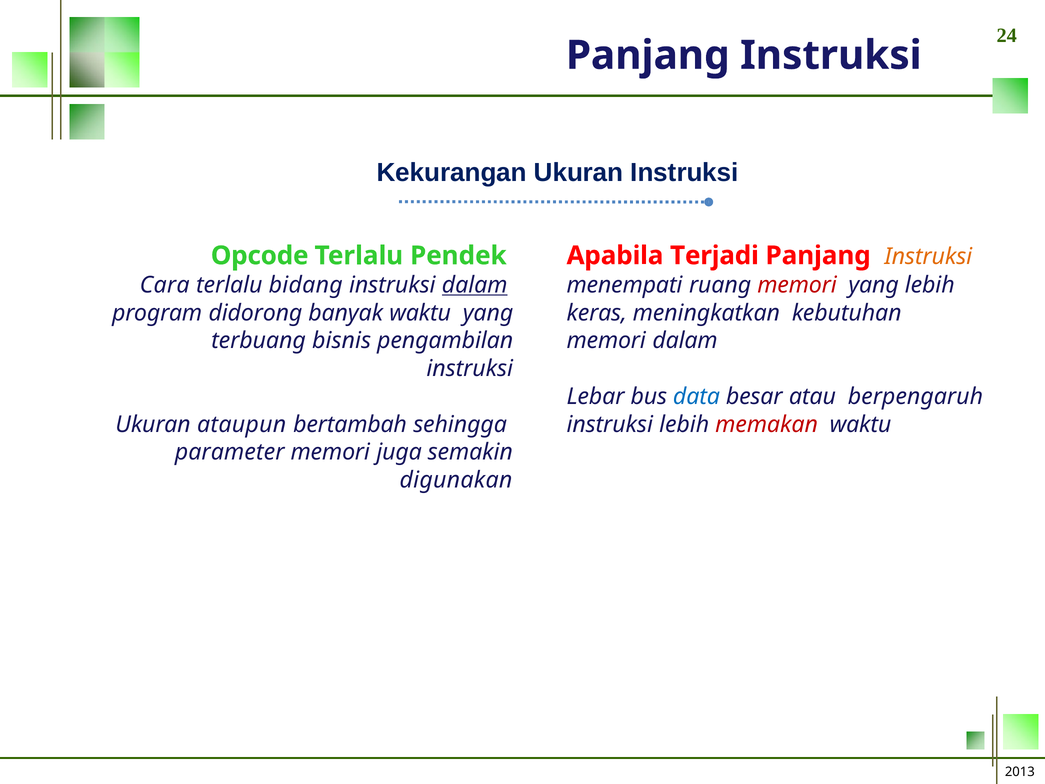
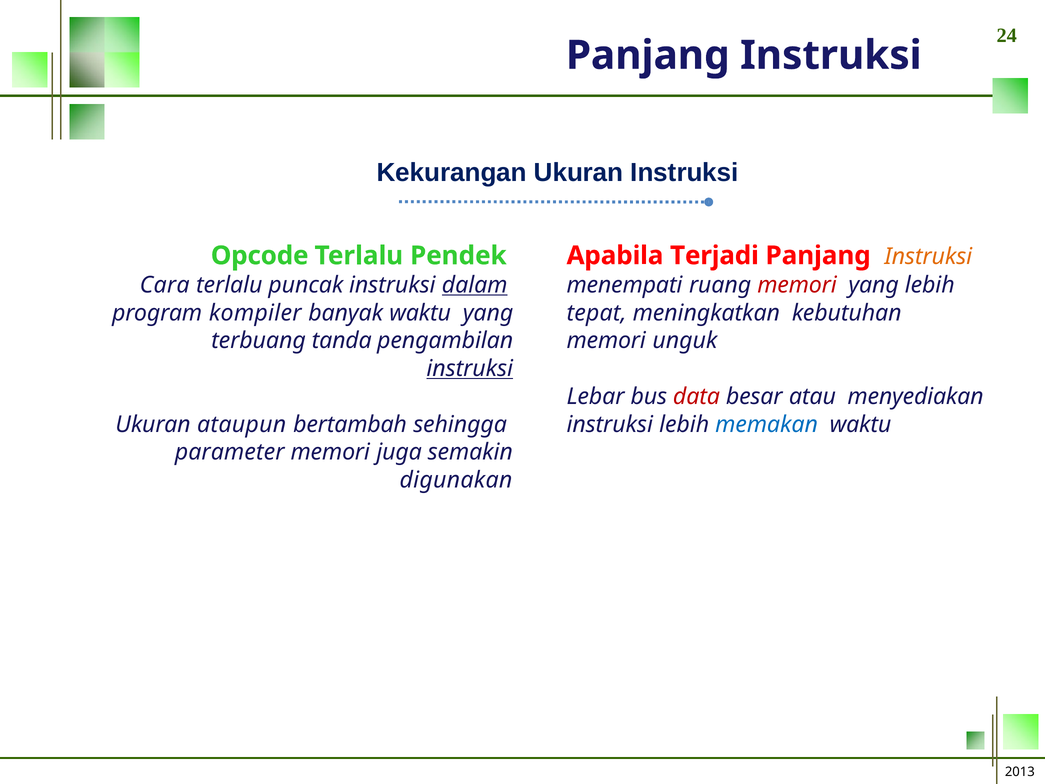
bidang: bidang -> puncak
didorong: didorong -> kompiler
keras: keras -> tepat
bisnis: bisnis -> tanda
memori dalam: dalam -> unguk
instruksi at (470, 368) underline: none -> present
data colour: blue -> red
berpengaruh: berpengaruh -> menyediakan
memakan colour: red -> blue
